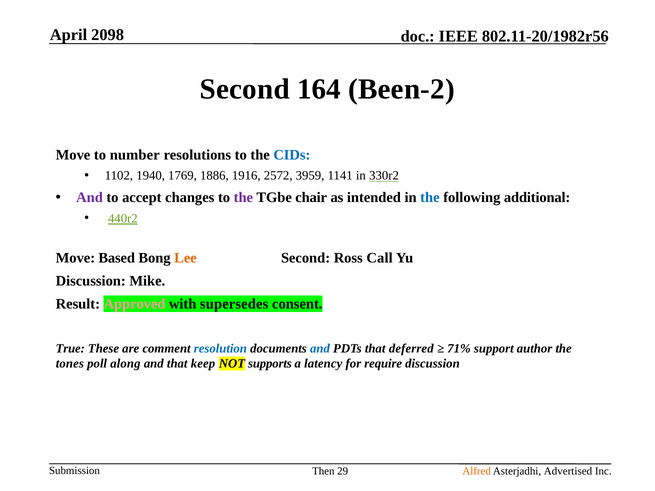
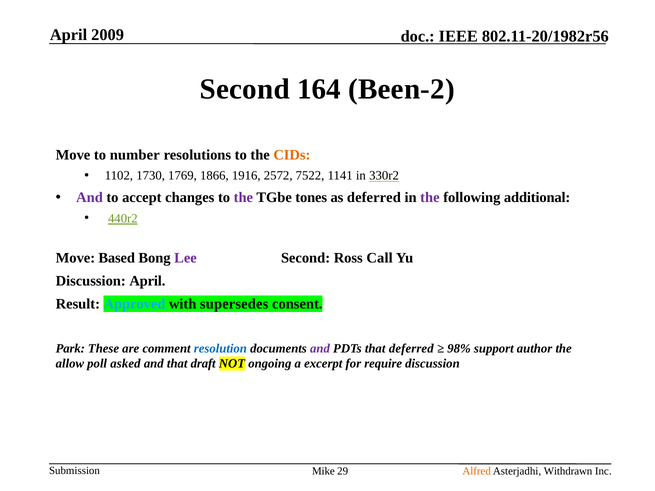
2098: 2098 -> 2009
CIDs colour: blue -> orange
1940: 1940 -> 1730
1886: 1886 -> 1866
3959: 3959 -> 7522
chair: chair -> tones
as intended: intended -> deferred
the at (430, 198) colour: blue -> purple
Lee colour: orange -> purple
Discussion Mike: Mike -> April
Approved colour: pink -> light blue
True: True -> Park
and at (320, 349) colour: blue -> purple
71%: 71% -> 98%
tones: tones -> allow
along: along -> asked
keep: keep -> draft
supports: supports -> ongoing
latency: latency -> excerpt
Then: Then -> Mike
Advertised: Advertised -> Withdrawn
